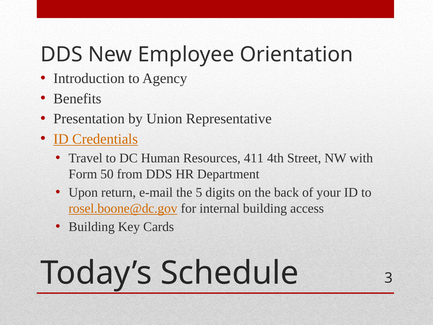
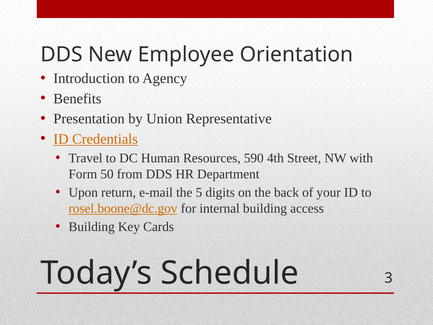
411: 411 -> 590
